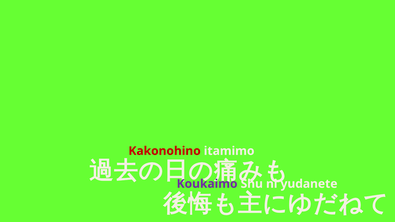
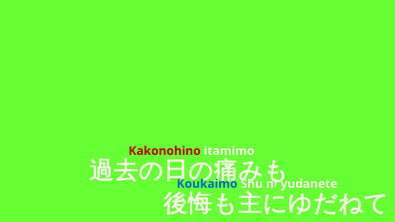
Koukaimo colour: purple -> blue
